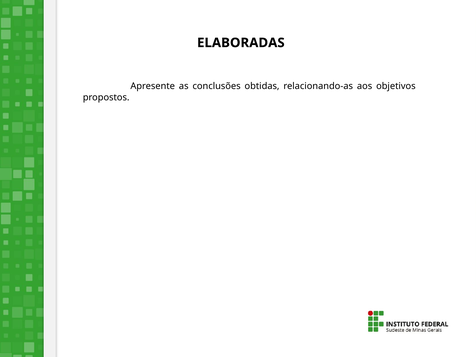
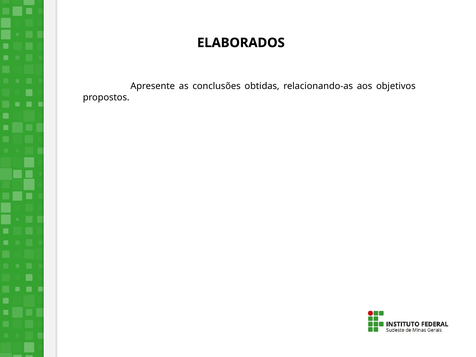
ELABORADAS: ELABORADAS -> ELABORADOS
